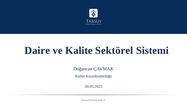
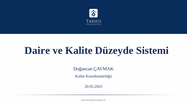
Sektörel: Sektörel -> Düzeyde
